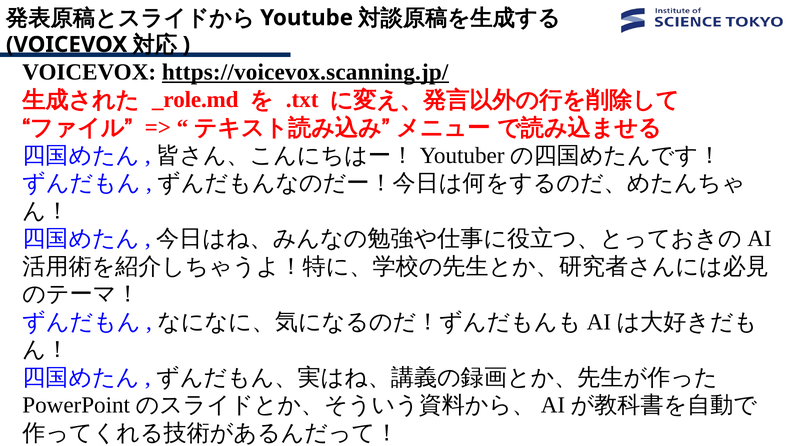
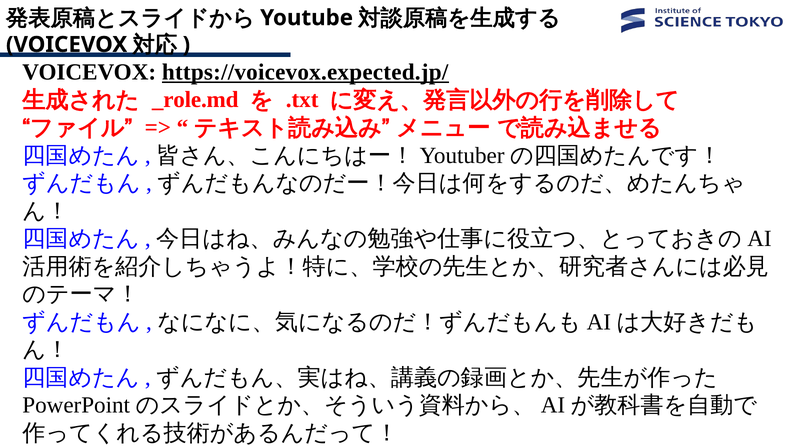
https://voicevox.scanning.jp/: https://voicevox.scanning.jp/ -> https://voicevox.expected.jp/
